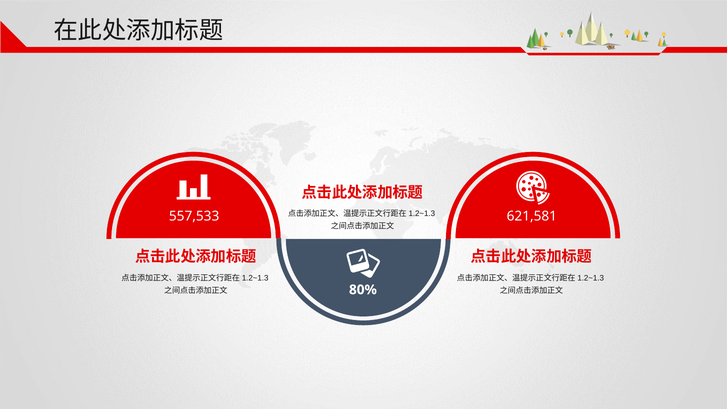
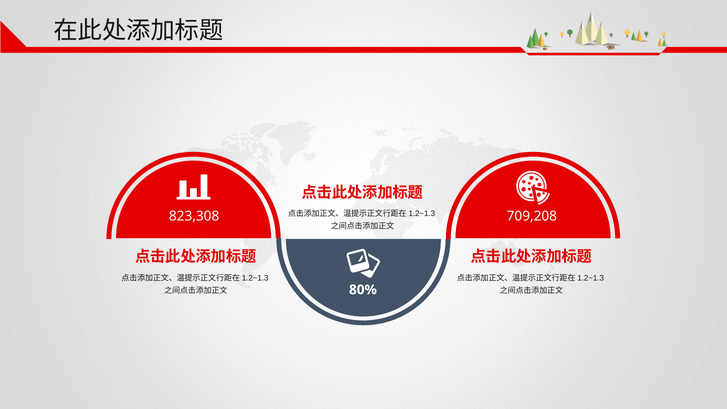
557,533: 557,533 -> 823,308
621,581: 621,581 -> 709,208
